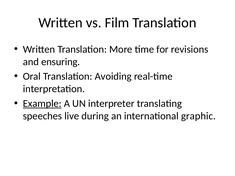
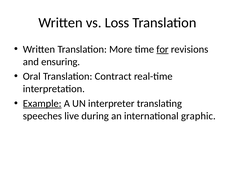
Film: Film -> Loss
for underline: none -> present
Avoiding: Avoiding -> Contract
